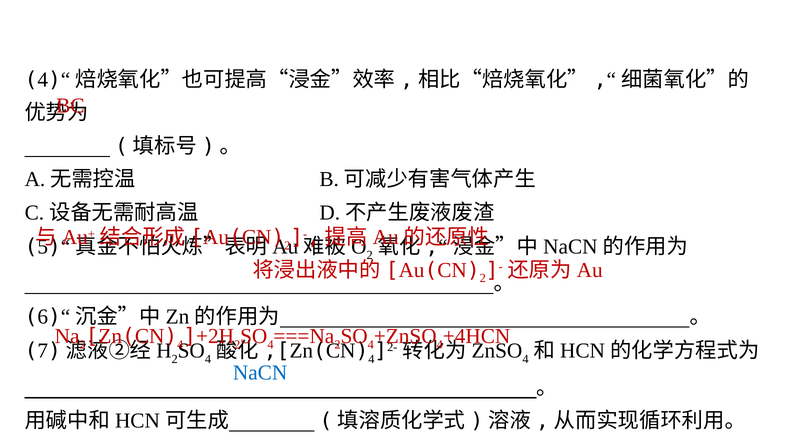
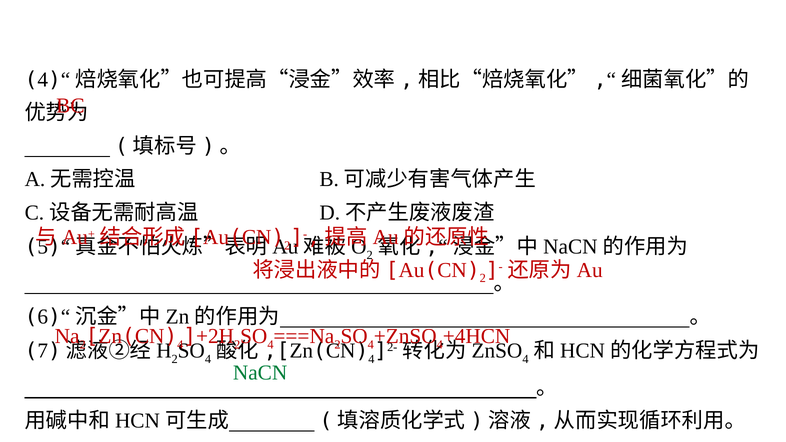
NaCN colour: blue -> green
